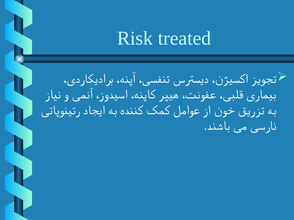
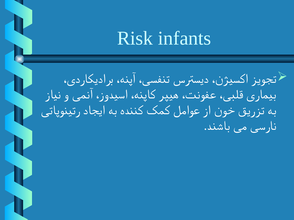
treated: treated -> infants
